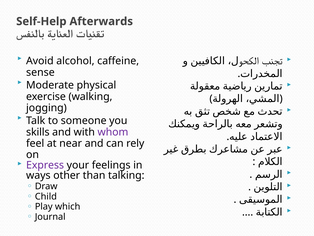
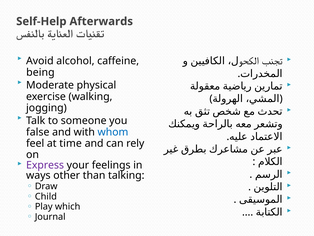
sense: sense -> being
skills: skills -> false
whom colour: purple -> blue
near: near -> time
